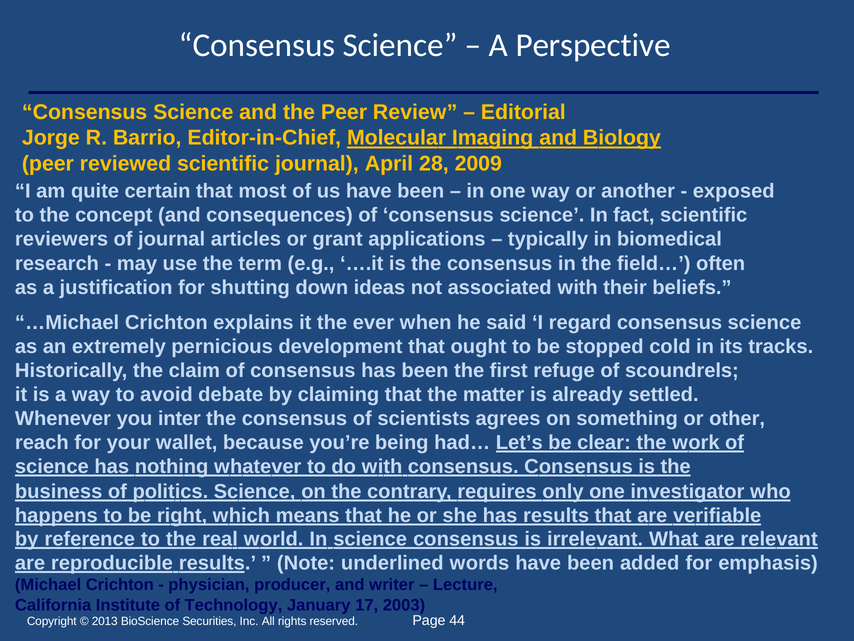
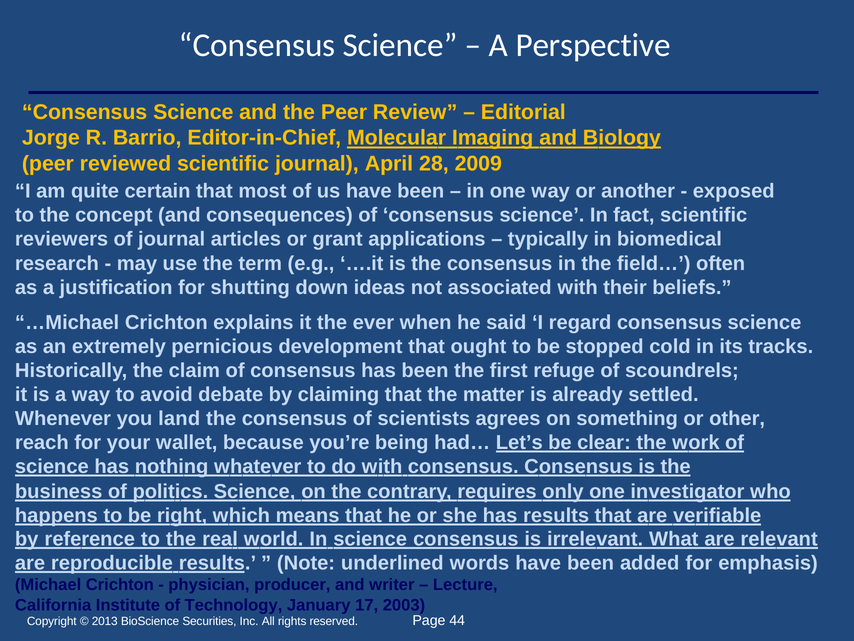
inter: inter -> land
